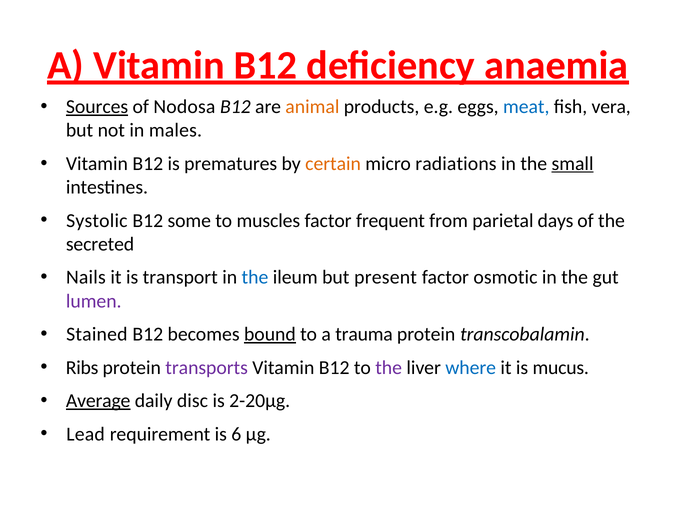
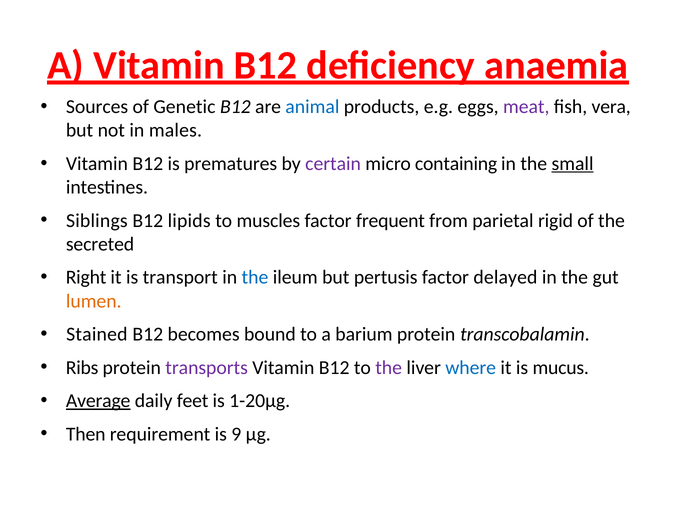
Sources underline: present -> none
Nodosa: Nodosa -> Genetic
animal colour: orange -> blue
meat colour: blue -> purple
certain colour: orange -> purple
radiations: radiations -> containing
Systolic: Systolic -> Siblings
some: some -> lipids
days: days -> rigid
Nails: Nails -> Right
present: present -> pertusis
osmotic: osmotic -> delayed
lumen colour: purple -> orange
bound underline: present -> none
trauma: trauma -> barium
disc: disc -> feet
2-20µg: 2-20µg -> 1-20µg
Lead: Lead -> Then
6: 6 -> 9
